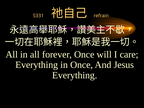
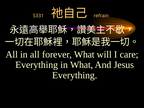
forever Once: Once -> What
in Once: Once -> What
